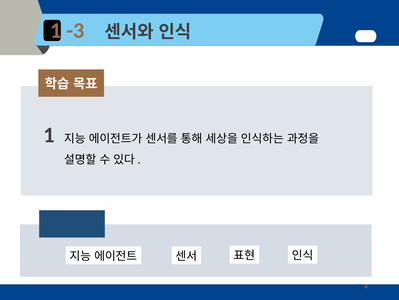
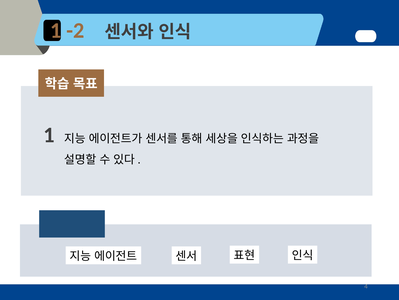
-3: -3 -> -2
